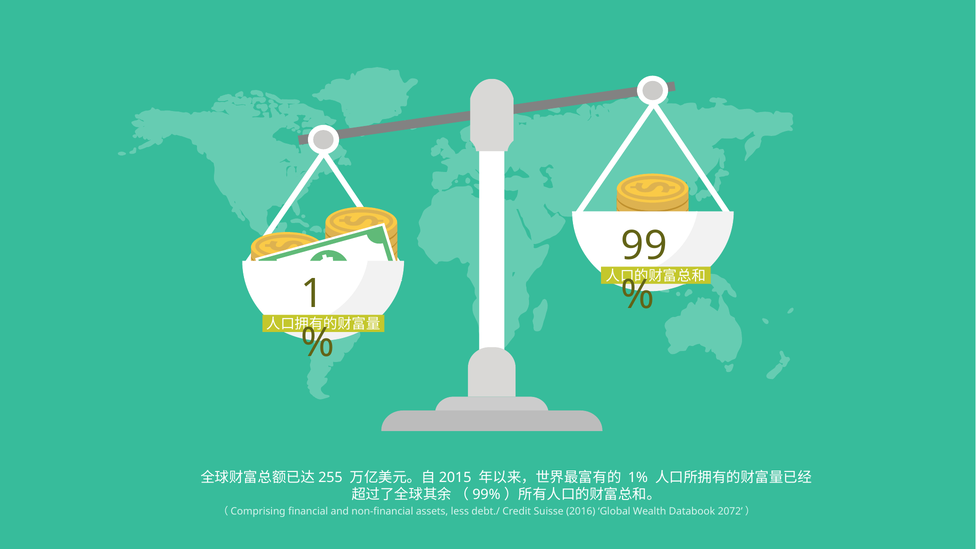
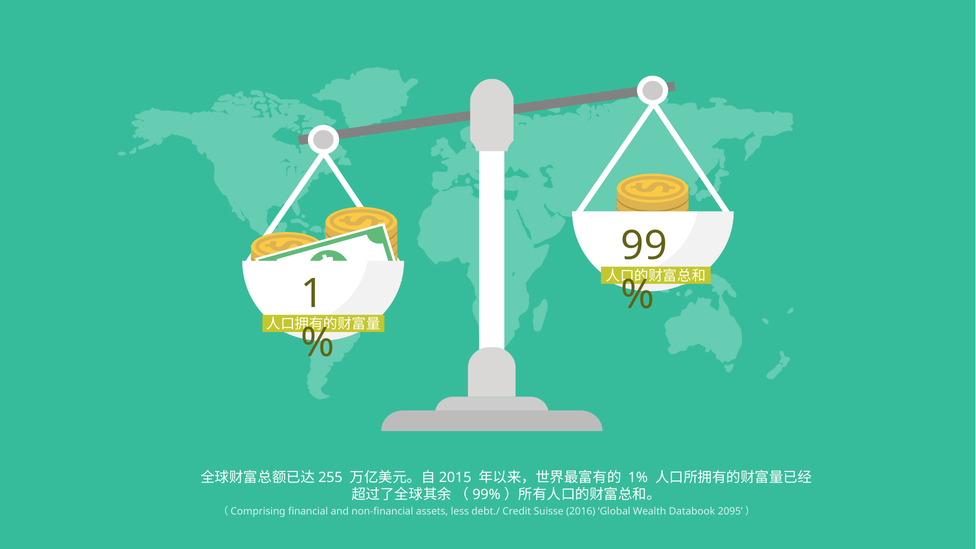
2072: 2072 -> 2095
